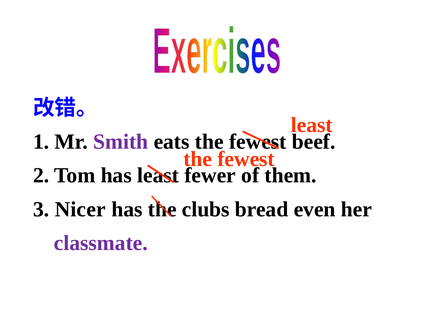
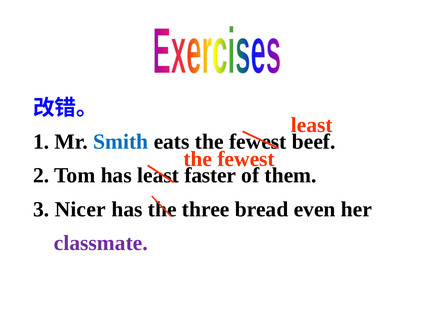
Smith colour: purple -> blue
fewer: fewer -> faster
clubs: clubs -> three
